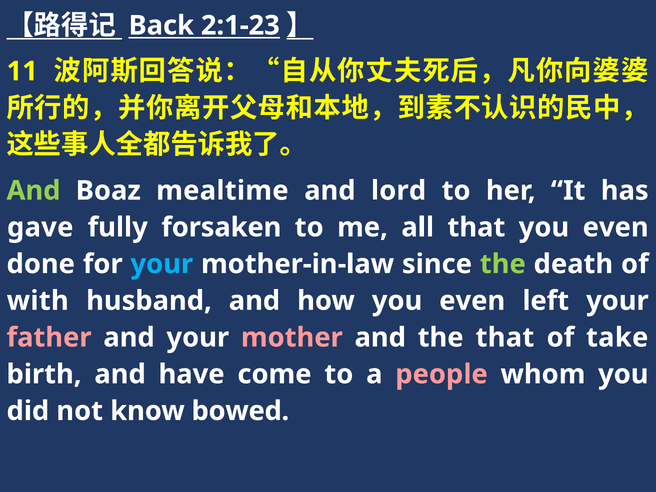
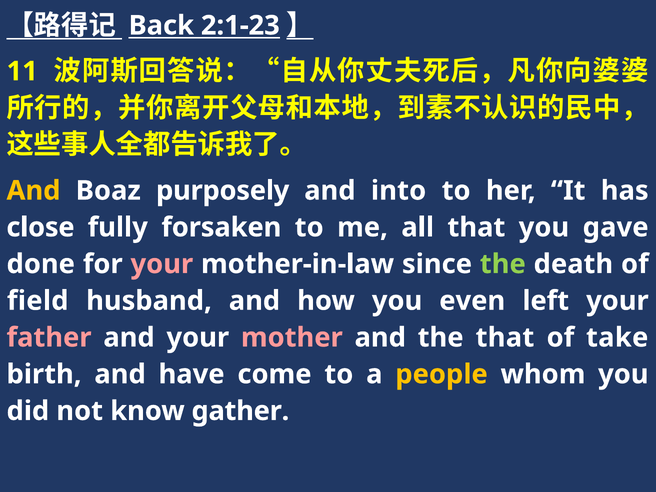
And at (34, 191) colour: light green -> yellow
mealtime: mealtime -> purposely
lord: lord -> into
gave: gave -> close
that you even: even -> gave
your at (162, 264) colour: light blue -> pink
with: with -> field
people colour: pink -> yellow
bowed: bowed -> gather
